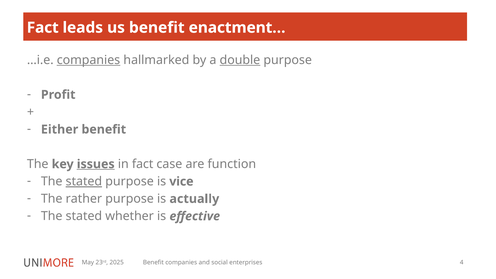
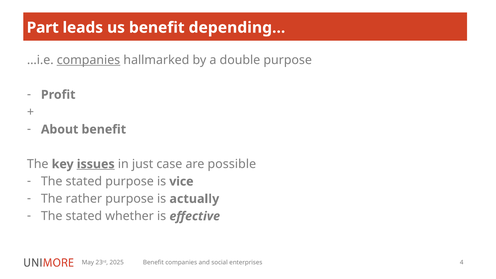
Fact at (43, 28): Fact -> Part
enactment…: enactment… -> depending…
double underline: present -> none
Either: Either -> About
in fact: fact -> just
function: function -> possible
stated at (84, 181) underline: present -> none
